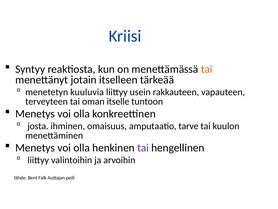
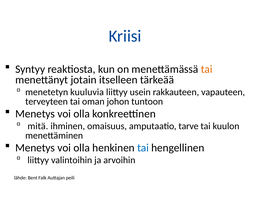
itselle: itselle -> johon
josta: josta -> mitä
tai at (143, 148) colour: purple -> blue
